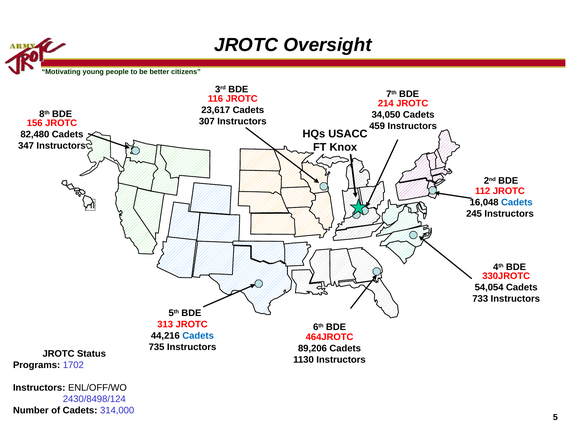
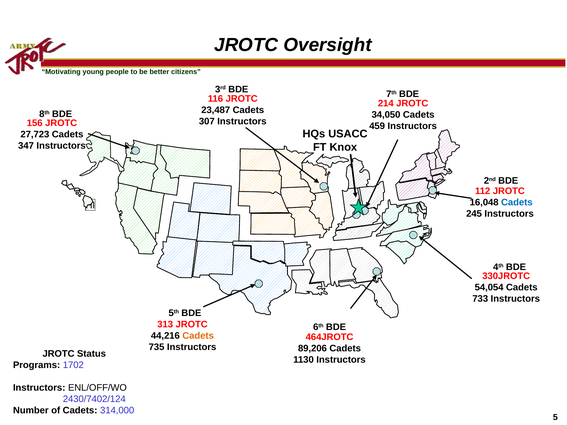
23,617: 23,617 -> 23,487
82,480: 82,480 -> 27,723
Cadets at (198, 336) colour: blue -> orange
2430/8498/124: 2430/8498/124 -> 2430/7402/124
